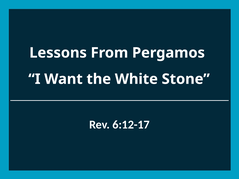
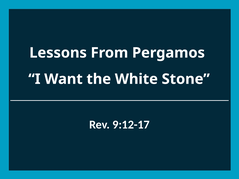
6:12-17: 6:12-17 -> 9:12-17
